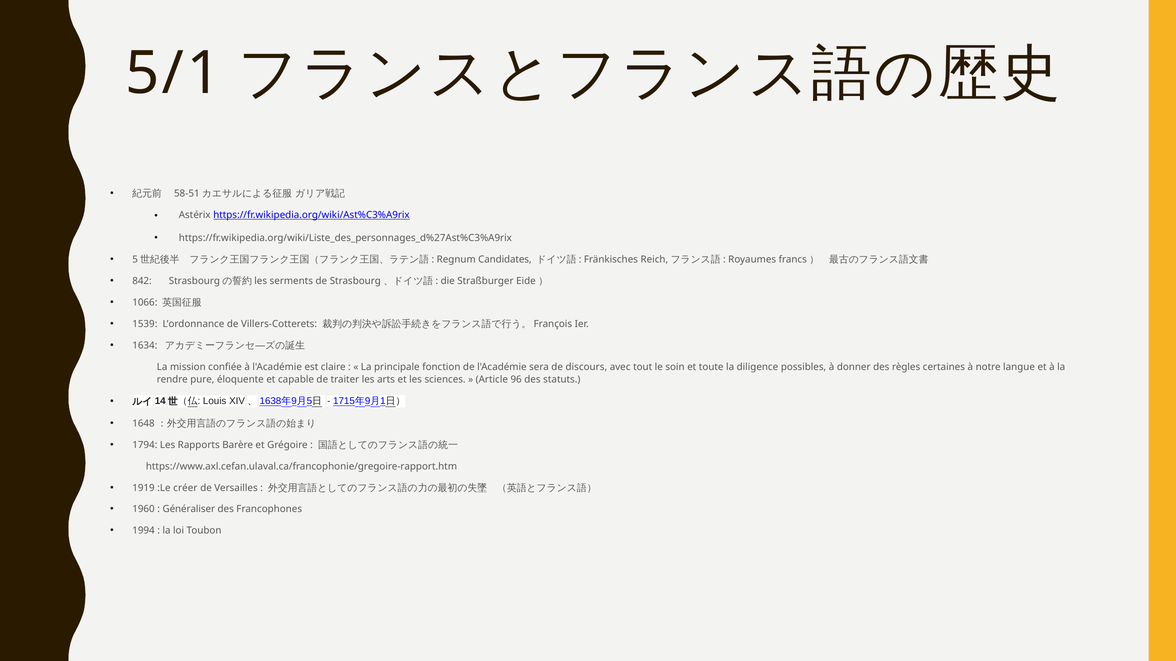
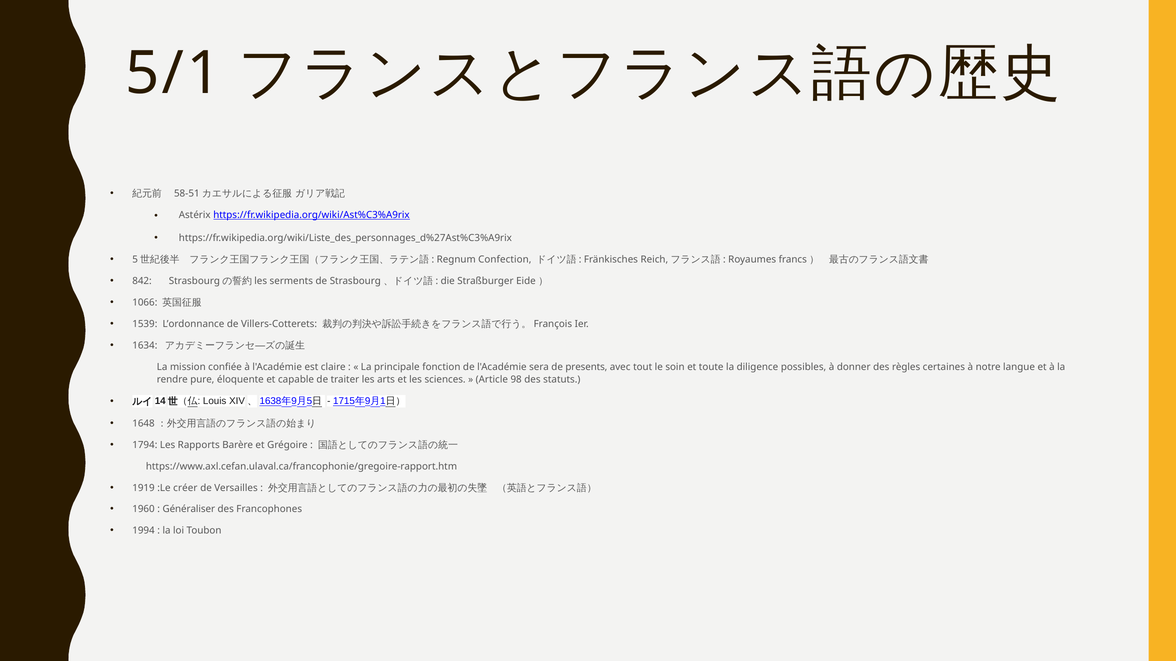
Candidates: Candidates -> Confection
discours: discours -> presents
96: 96 -> 98
